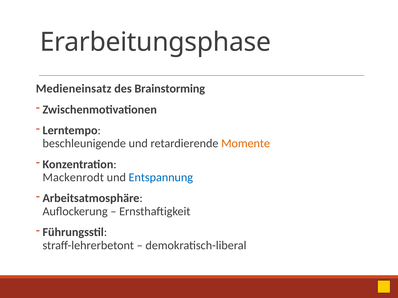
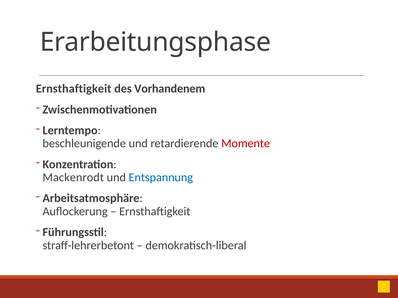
Medieneinsatz at (74, 89): Medieneinsatz -> Ernsthaftigkeit
Brainstorming: Brainstorming -> Vorhandenem
Momente colour: orange -> red
